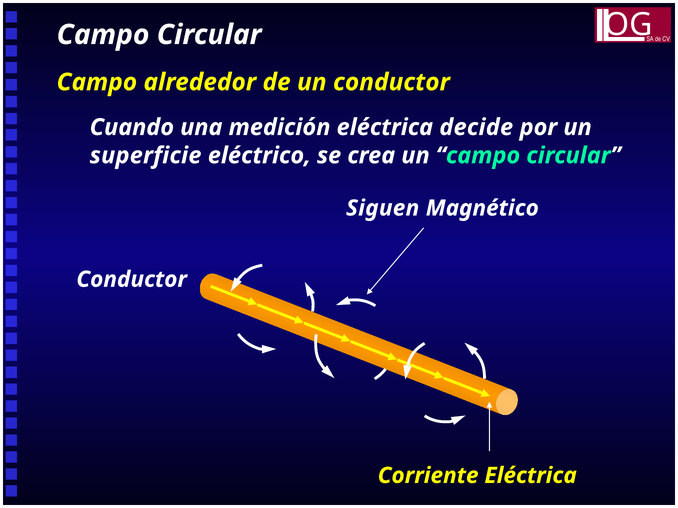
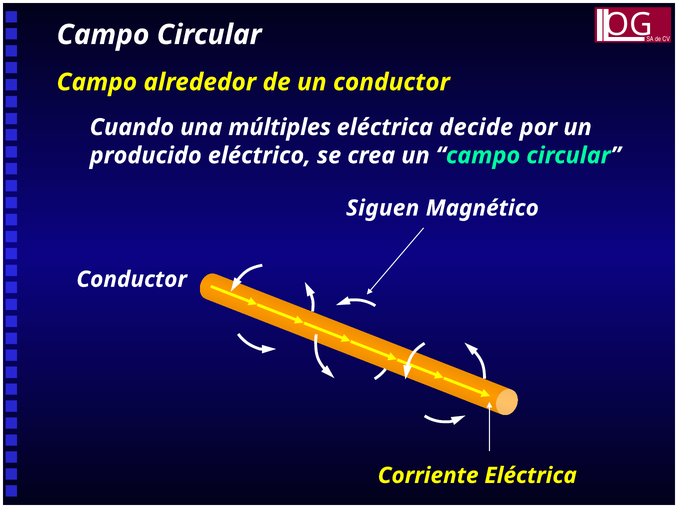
medición: medición -> múltiples
superficie: superficie -> producido
